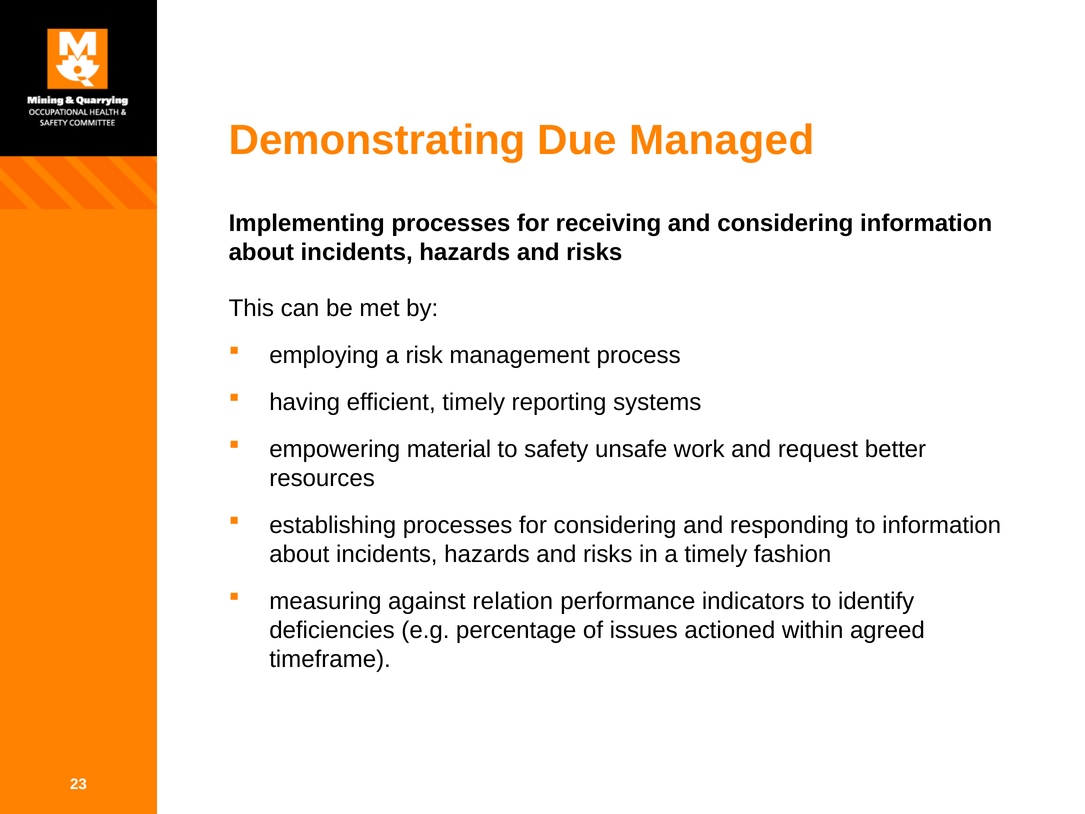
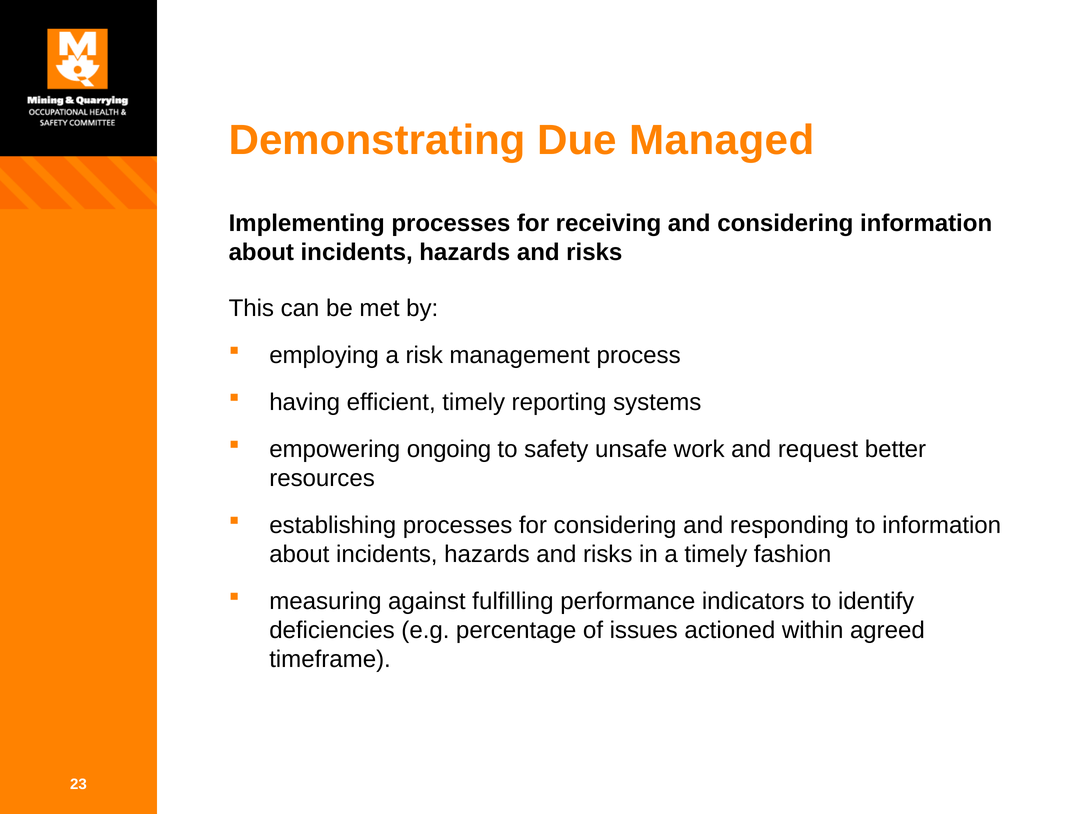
material: material -> ongoing
relation: relation -> fulfilling
